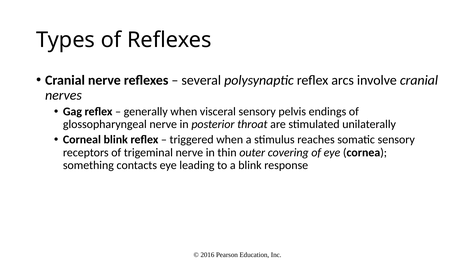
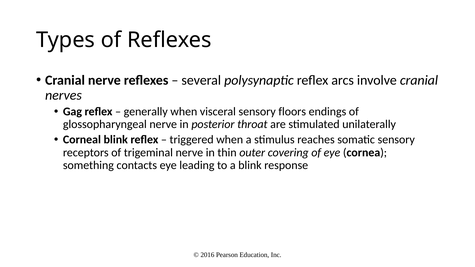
pelvis: pelvis -> floors
